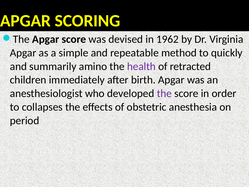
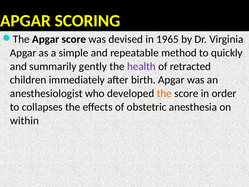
1962: 1962 -> 1965
amino: amino -> gently
the at (164, 93) colour: purple -> orange
period: period -> within
